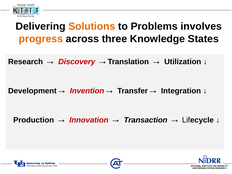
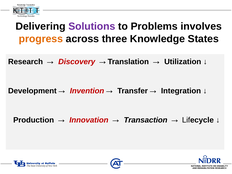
Solutions colour: orange -> purple
